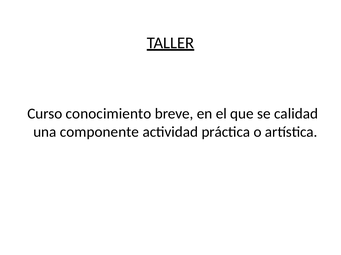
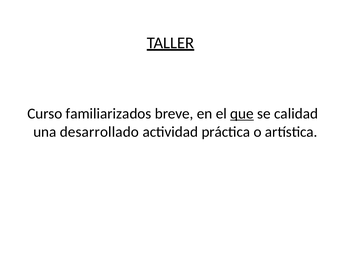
conocimiento: conocimiento -> familiarizados
que underline: none -> present
componente: componente -> desarrollado
